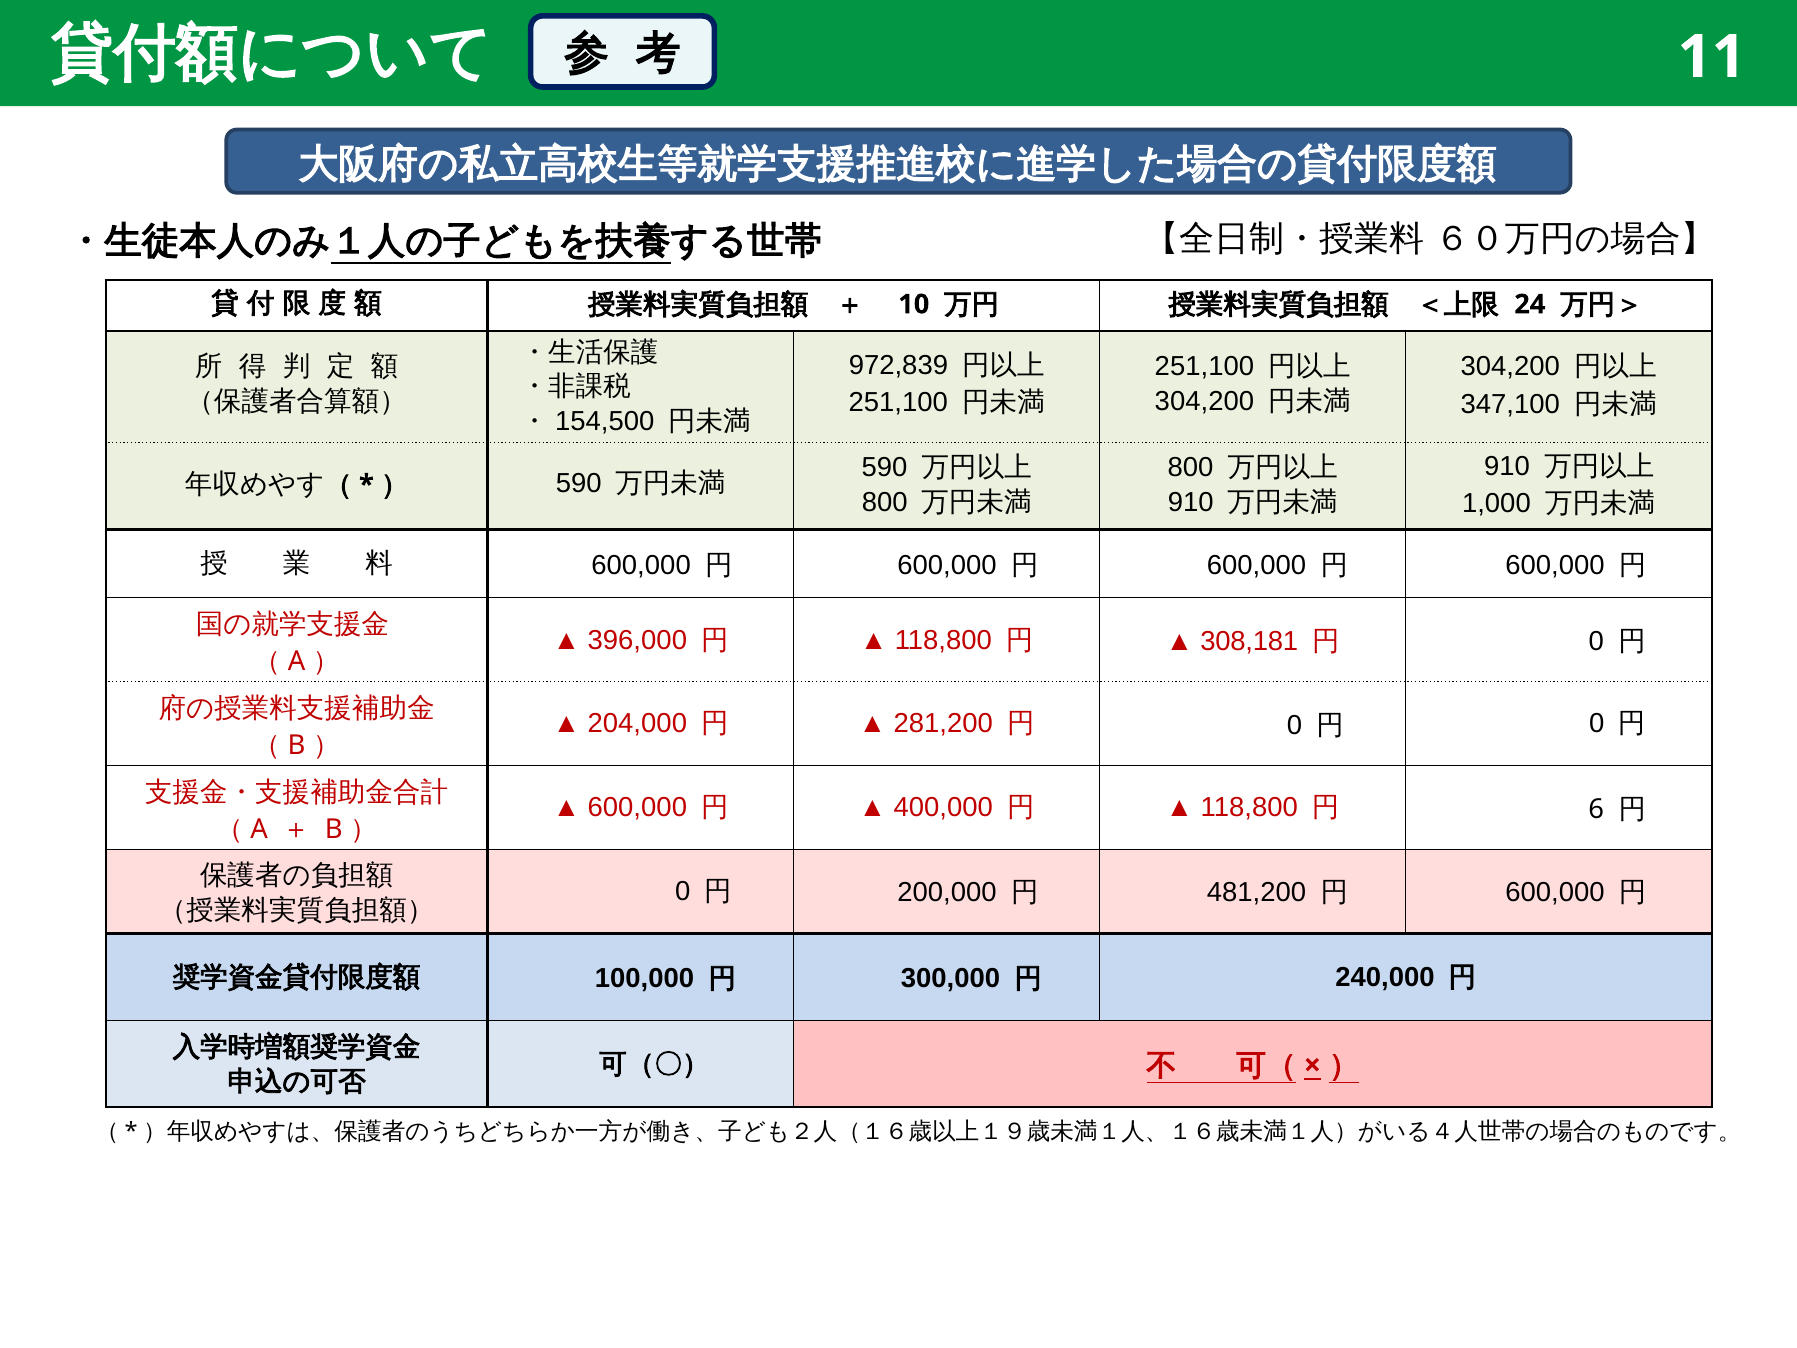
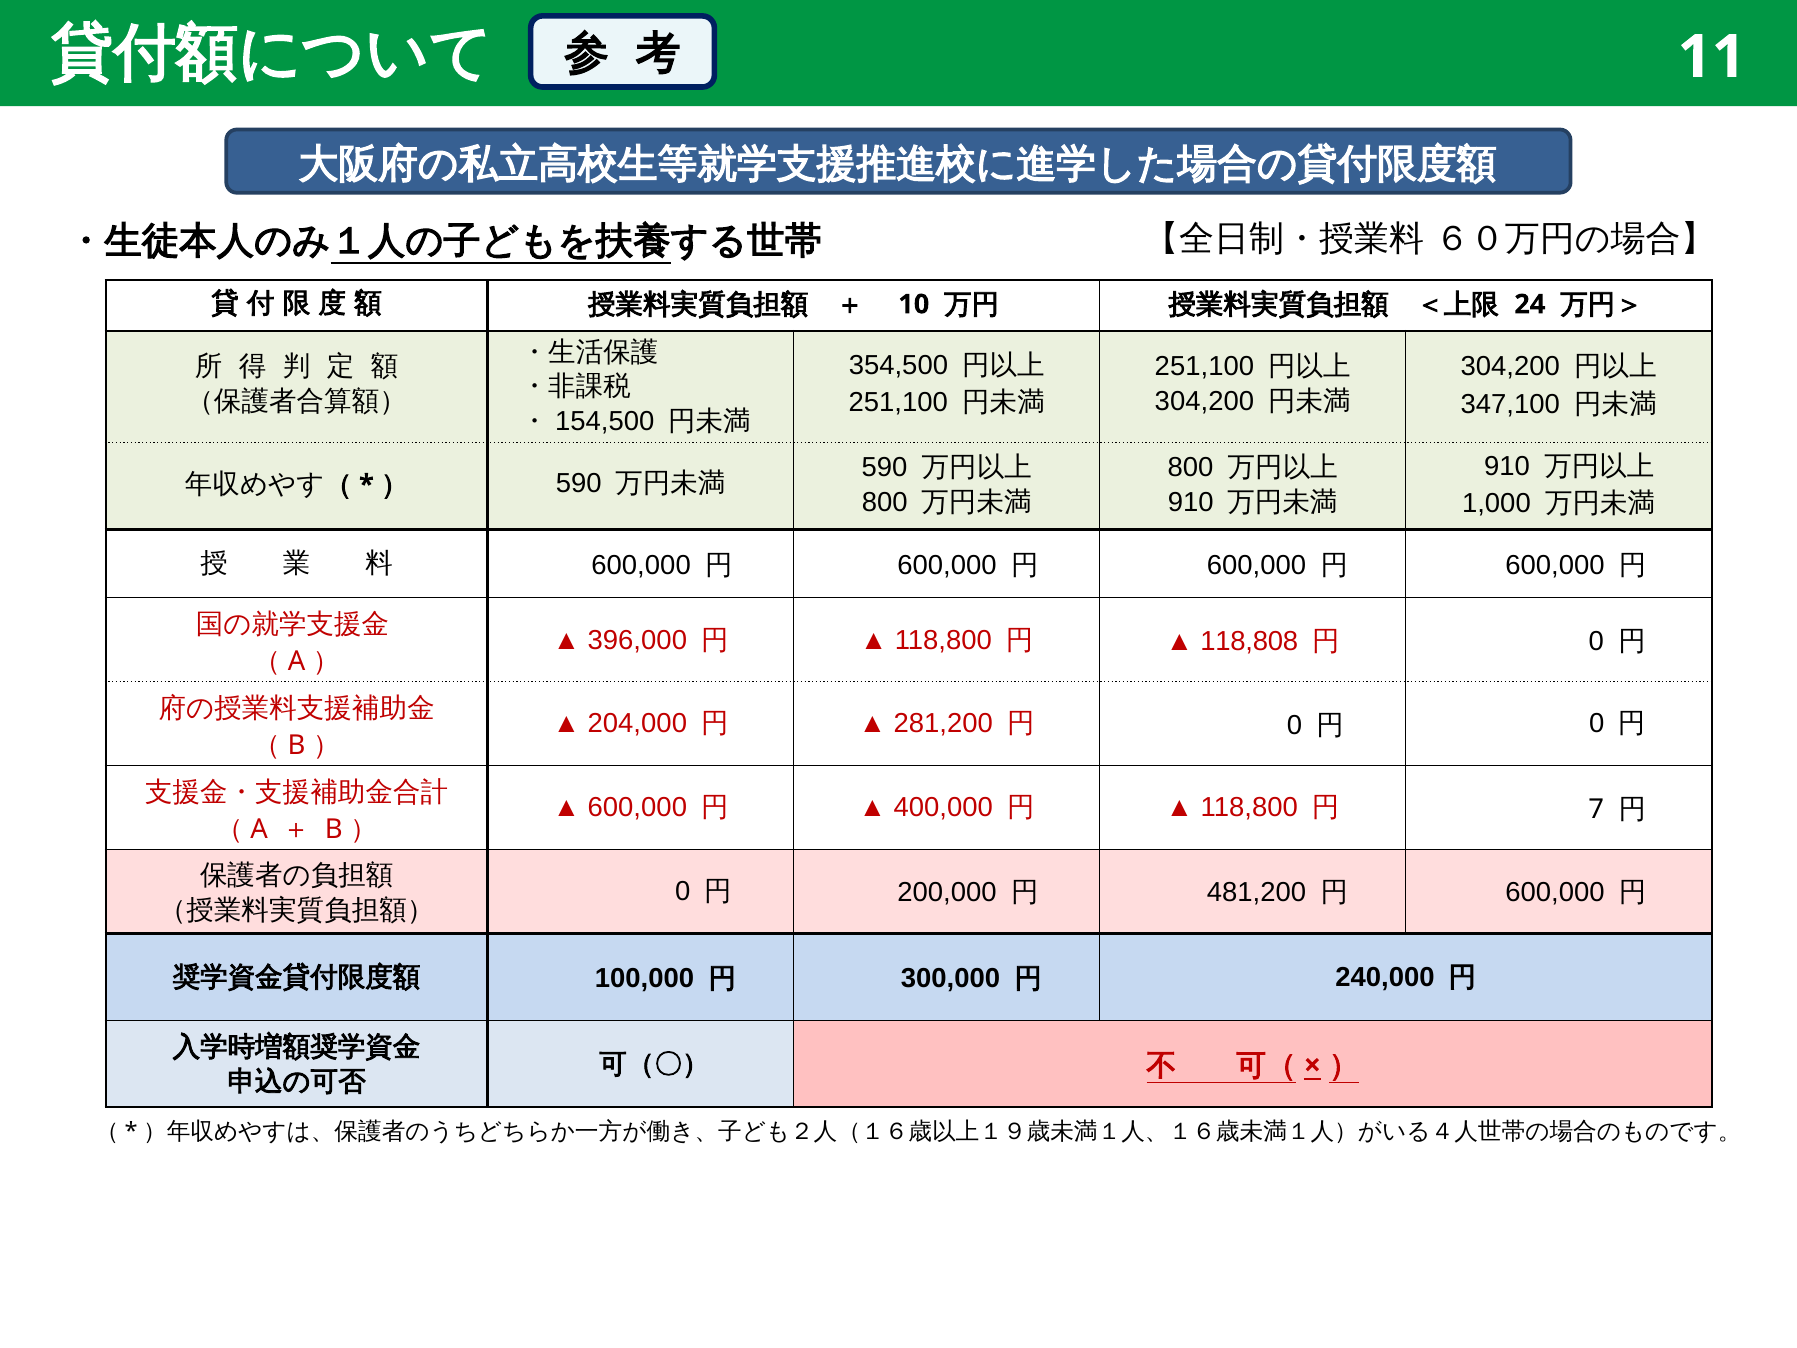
972,839: 972,839 -> 354,500
308,181: 308,181 -> 118,808
6: 6 -> 7
